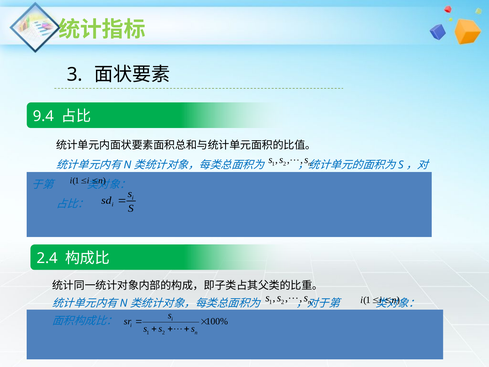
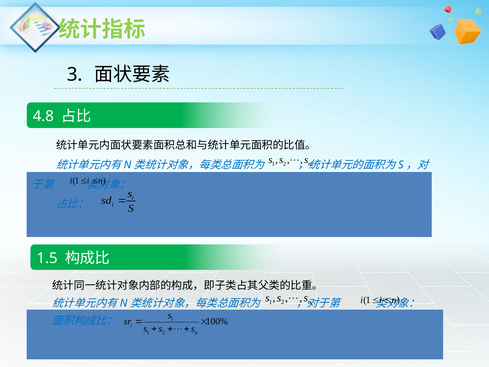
9.4: 9.4 -> 4.8
2.4: 2.4 -> 1.5
